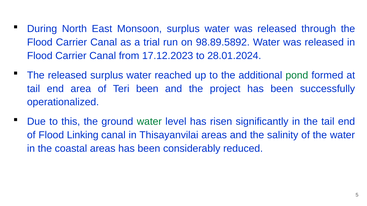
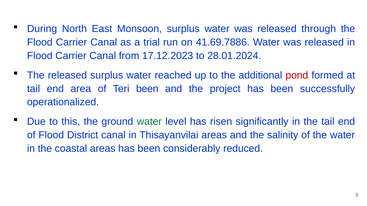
98.89.5892: 98.89.5892 -> 41.69.7886
pond colour: green -> red
Linking: Linking -> District
